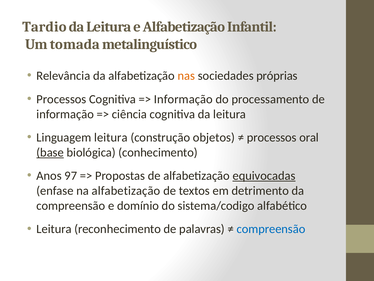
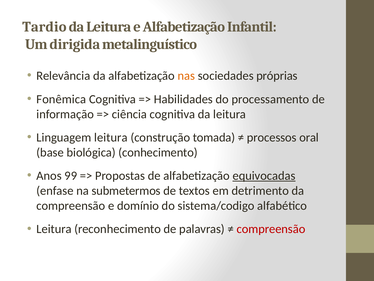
tomada: tomada -> dirigida
Processos at (61, 99): Processos -> Fonêmica
Informação at (183, 99): Informação -> Habilidades
objetos: objetos -> tomada
base underline: present -> none
97: 97 -> 99
na alfabetização: alfabetização -> submetermos
compreensão at (271, 229) colour: blue -> red
